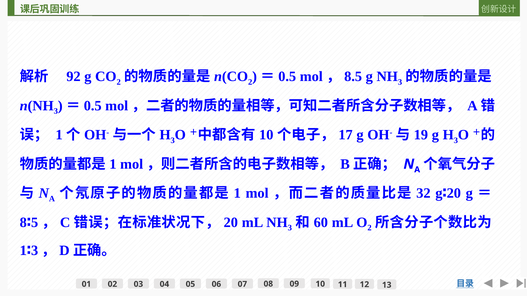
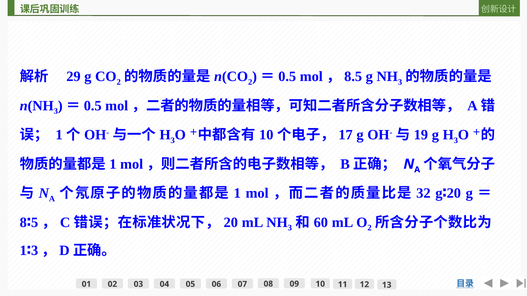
92: 92 -> 29
